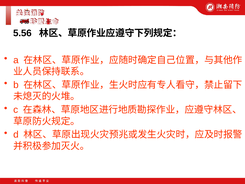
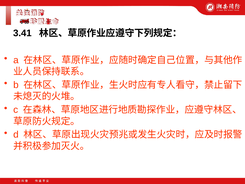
5.56: 5.56 -> 3.41
